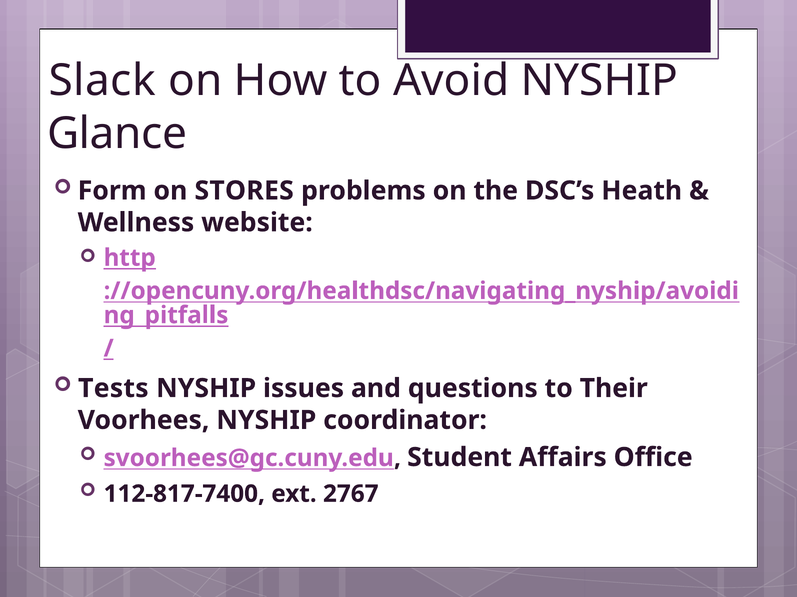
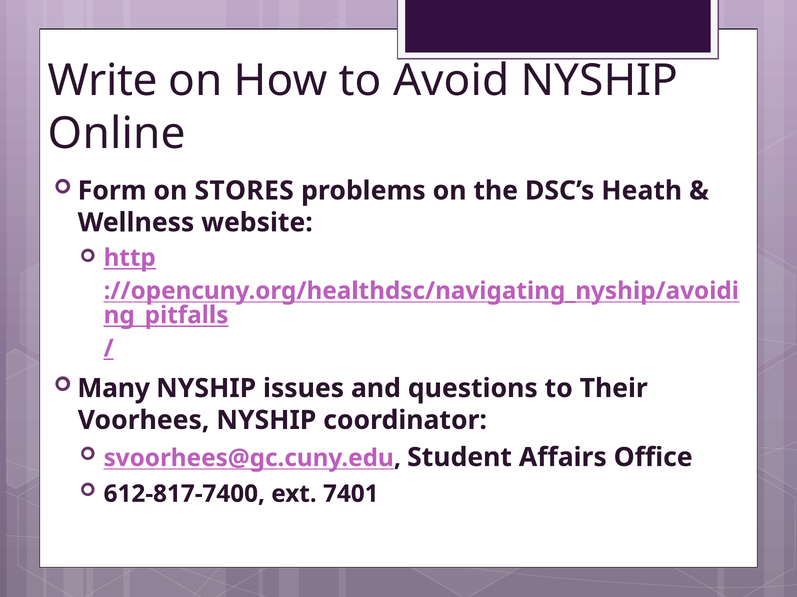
Slack: Slack -> Write
Glance: Glance -> Online
Tests: Tests -> Many
112-817-7400: 112-817-7400 -> 612-817-7400
2767: 2767 -> 7401
